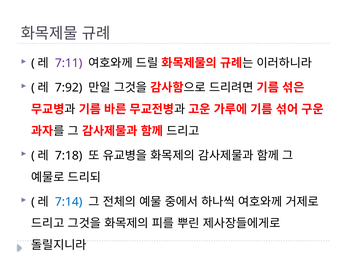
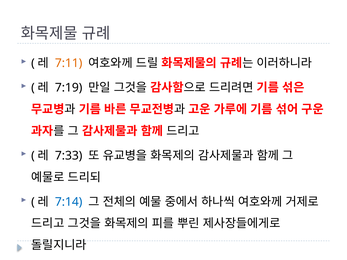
7:11 colour: purple -> orange
7:92: 7:92 -> 7:19
7:18: 7:18 -> 7:33
